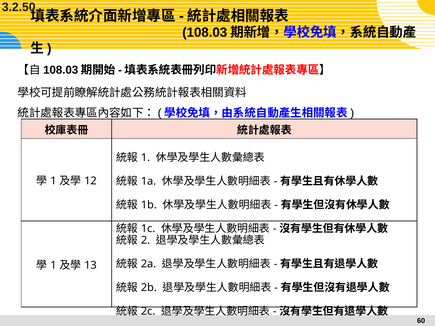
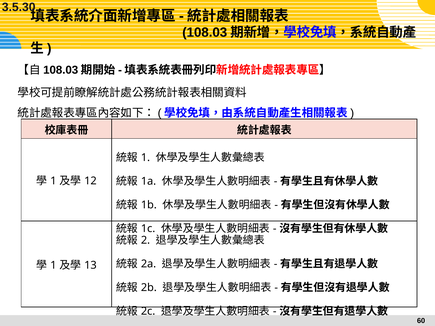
3.2.50: 3.2.50 -> 3.5.30
